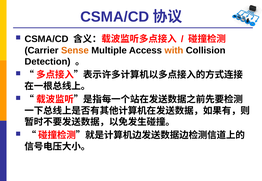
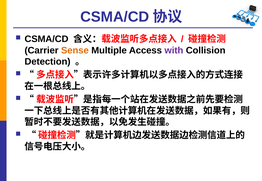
with colour: orange -> purple
